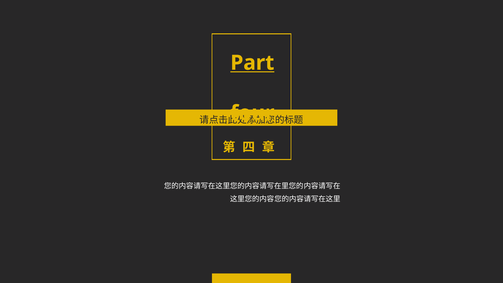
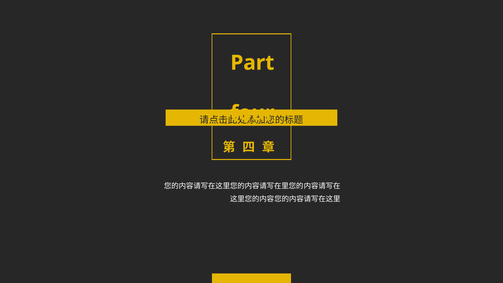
Part underline: present -> none
